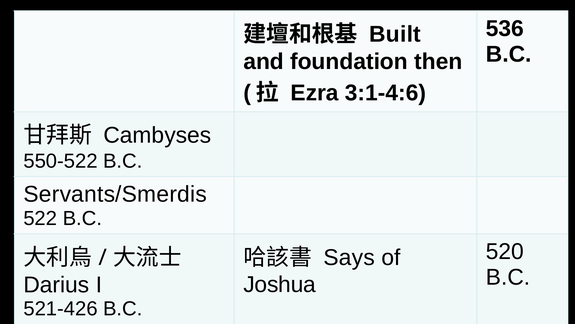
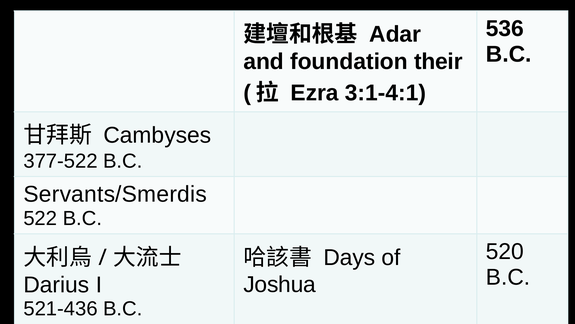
Built: Built -> Adar
then: then -> their
3:1-4:6: 3:1-4:6 -> 3:1-4:1
550-522: 550-522 -> 377-522
Says: Says -> Days
521-426: 521-426 -> 521-436
